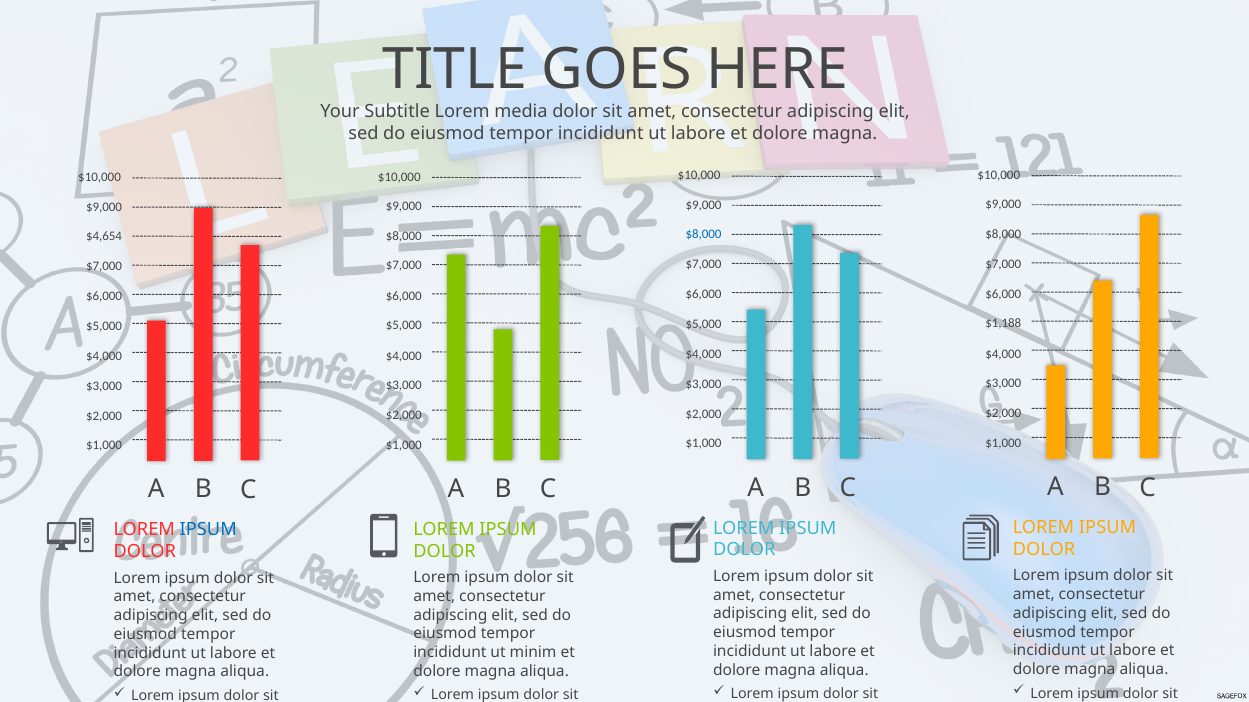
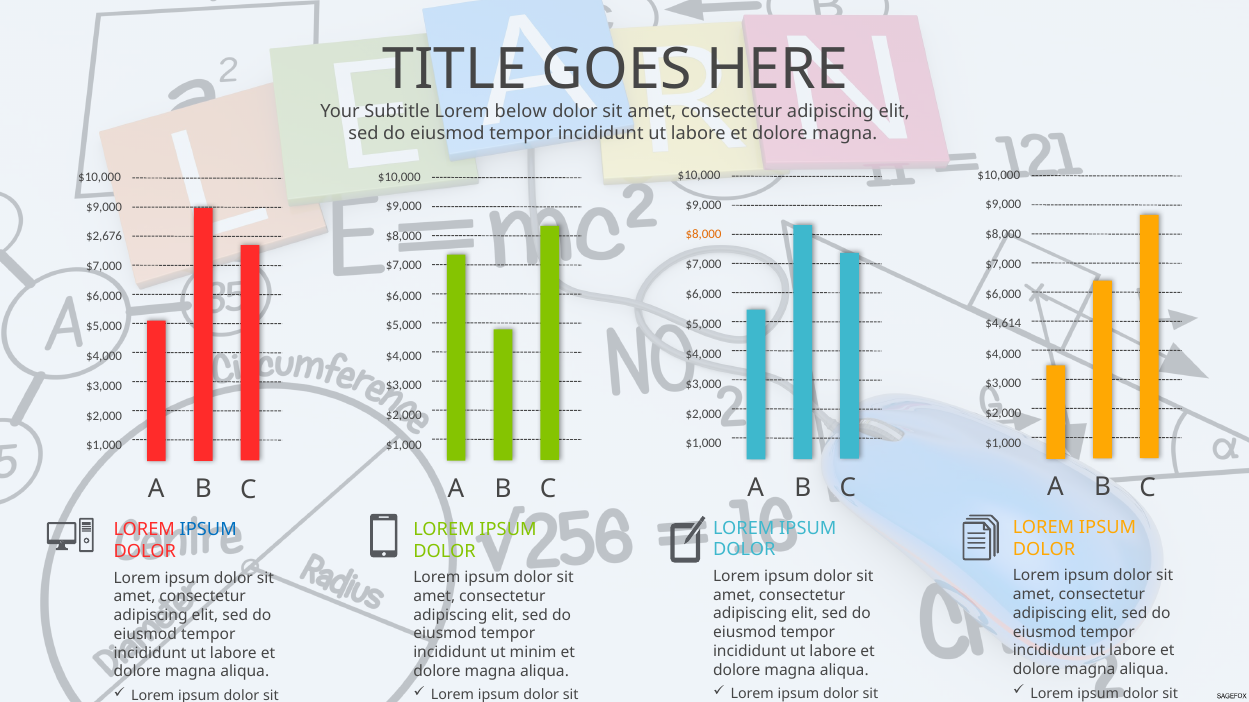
media: media -> below
$8,000 at (704, 235) colour: blue -> orange
$4,654: $4,654 -> $2,676
$1,188: $1,188 -> $4,614
